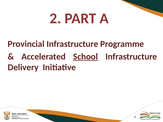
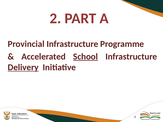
Delivery underline: none -> present
